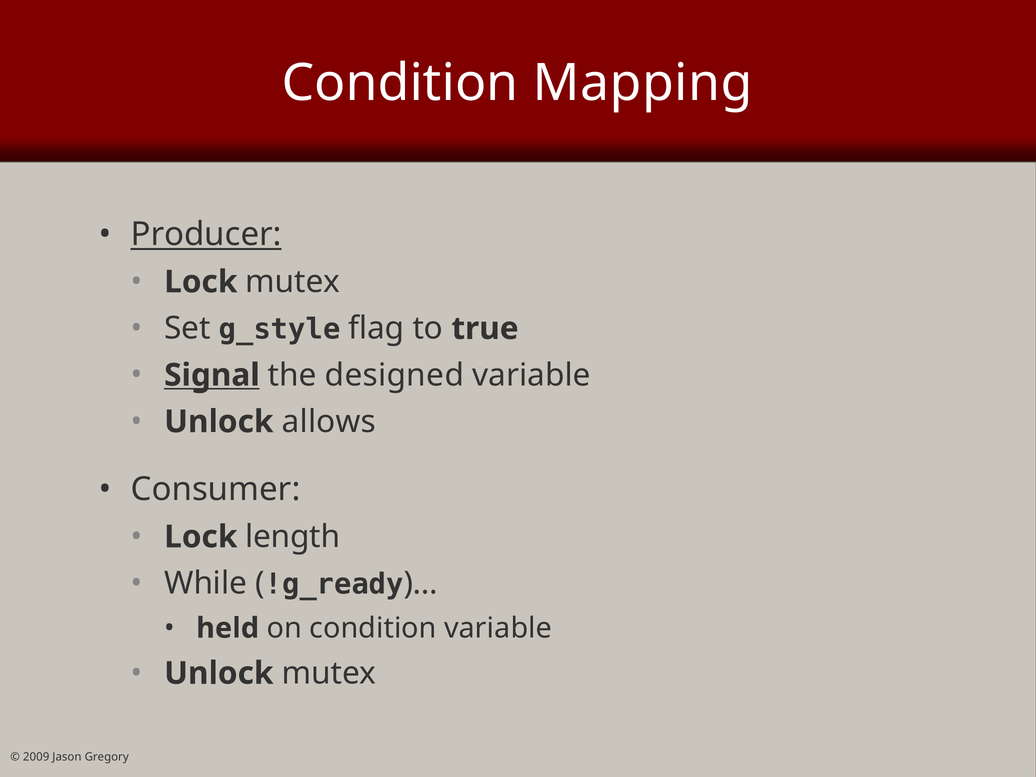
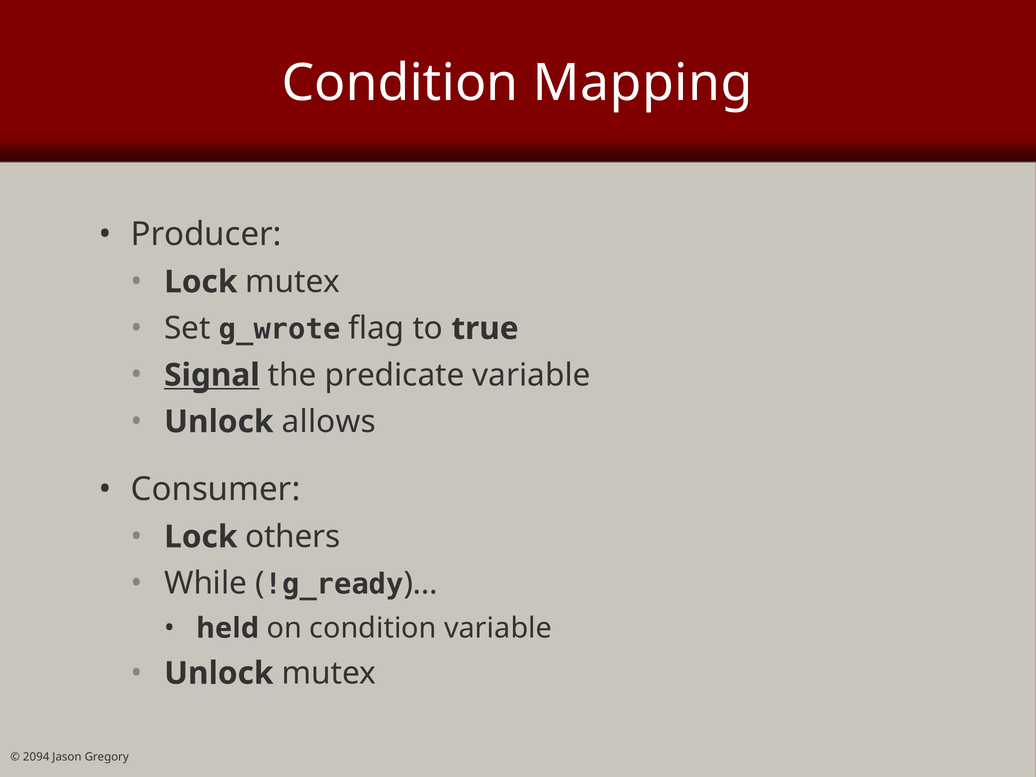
Producer underline: present -> none
g_style: g_style -> g_wrote
designed: designed -> predicate
length: length -> others
2009: 2009 -> 2094
